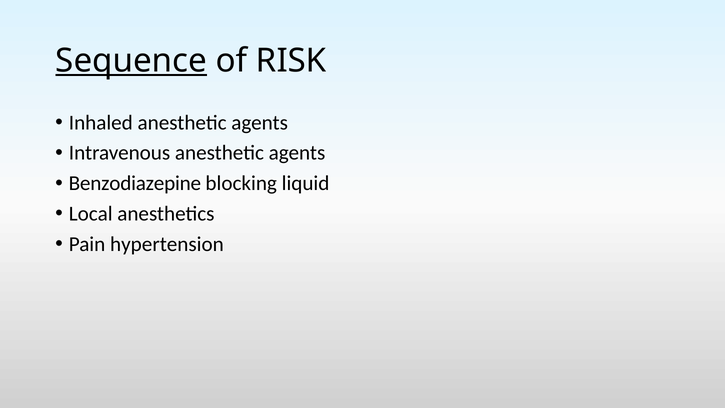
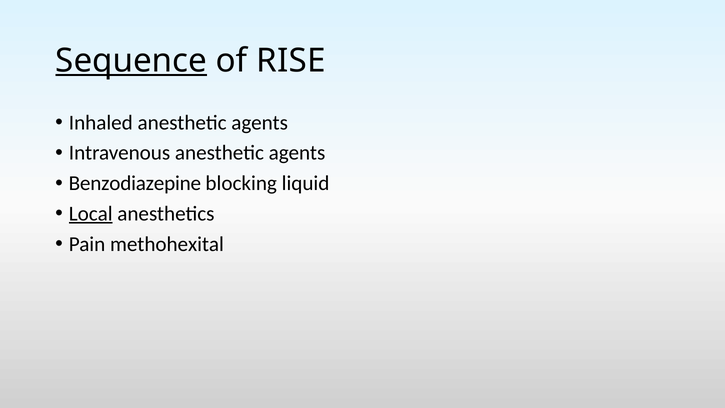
RISK: RISK -> RISE
Local underline: none -> present
hypertension: hypertension -> methohexital
